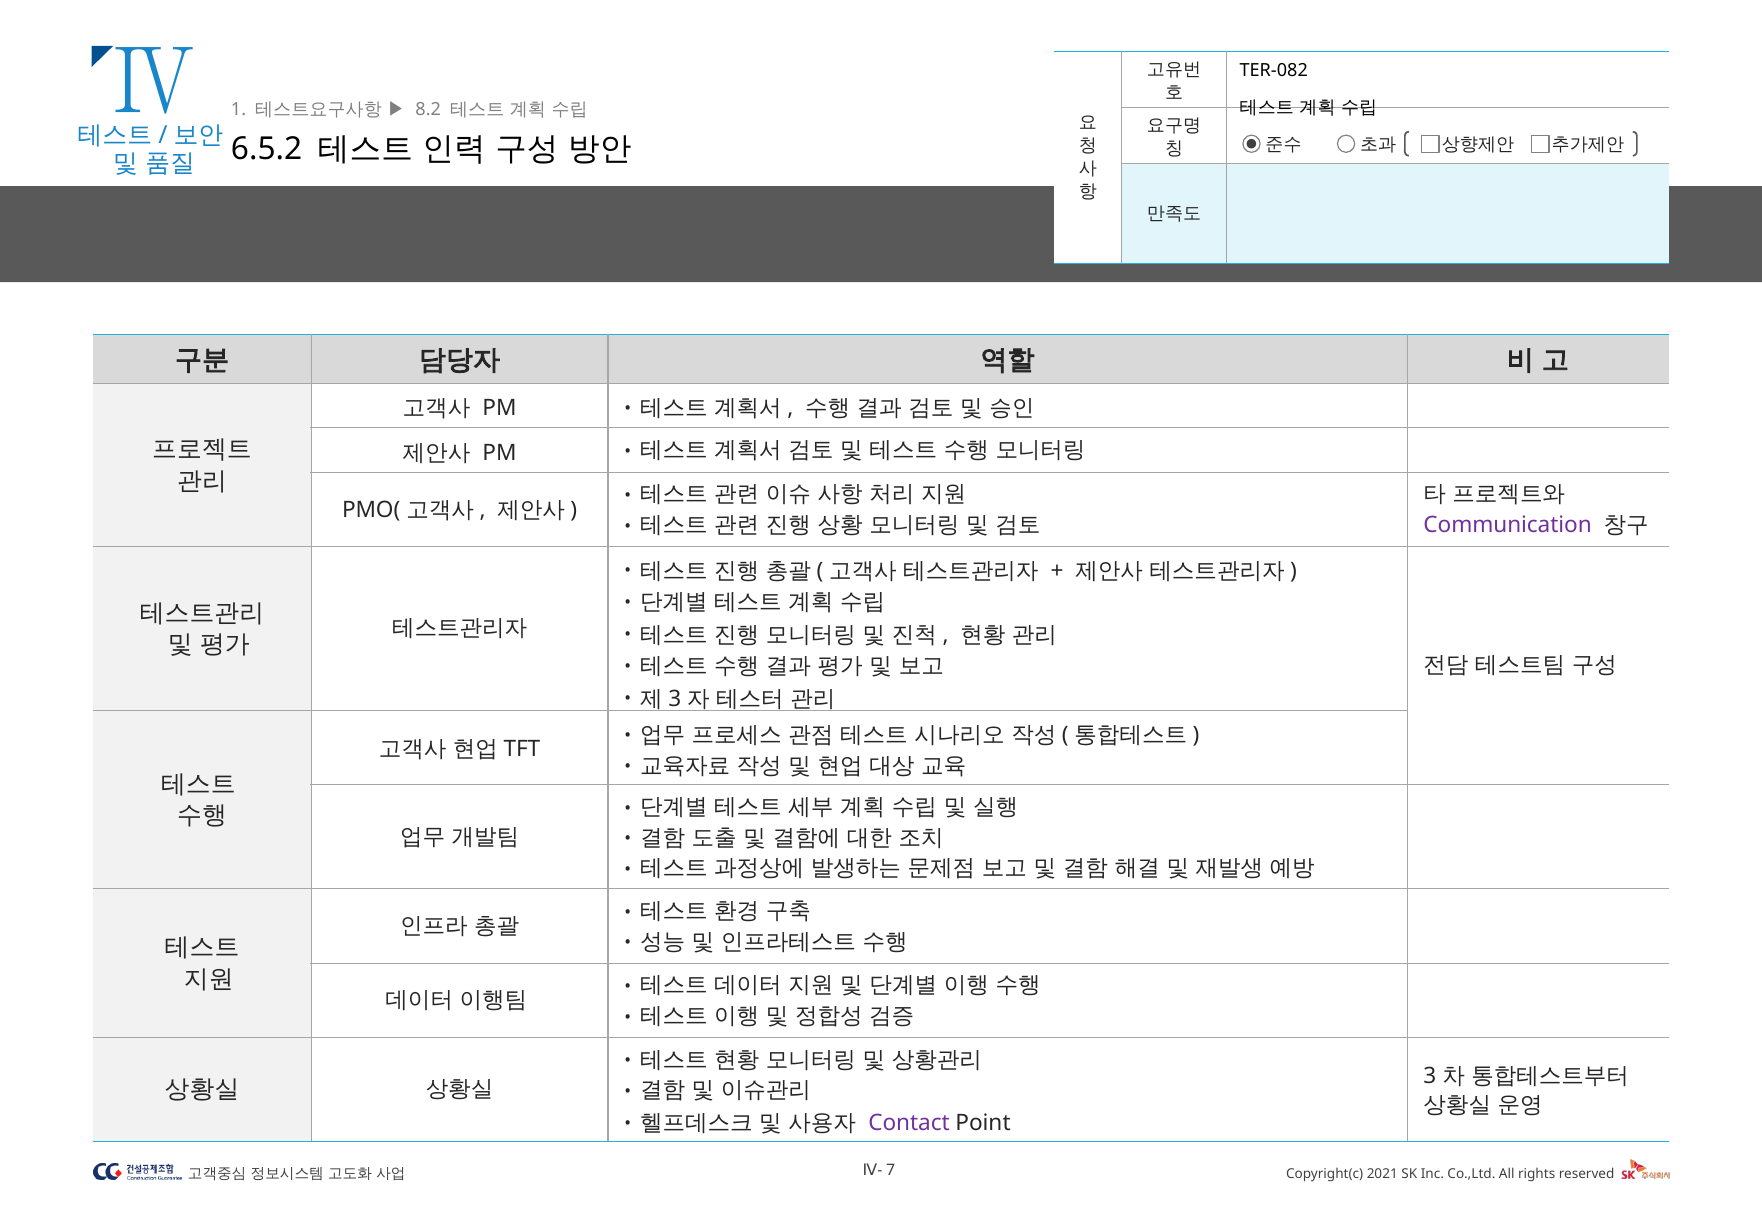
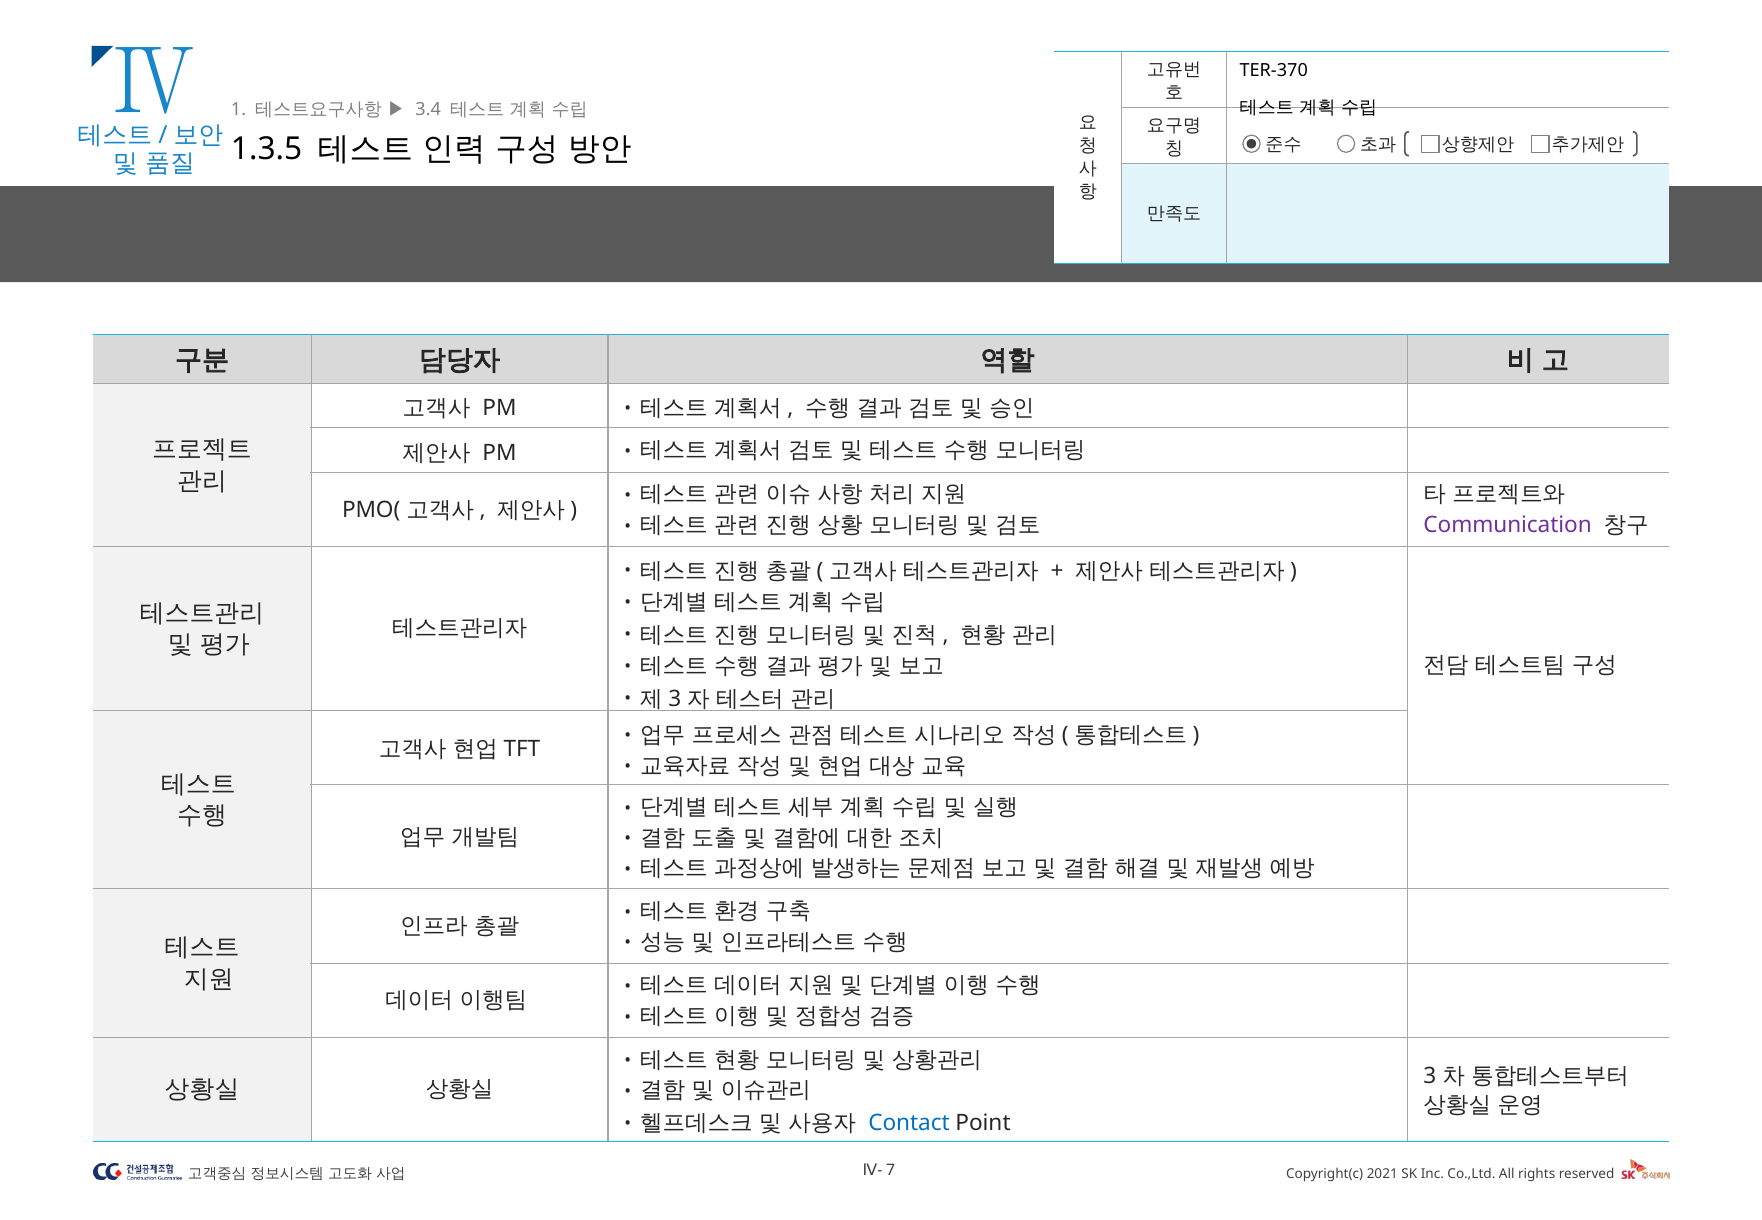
TER-082: TER-082 -> TER-370
8.2: 8.2 -> 3.4
6.5.2: 6.5.2 -> 1.3.5
Contact colour: purple -> blue
